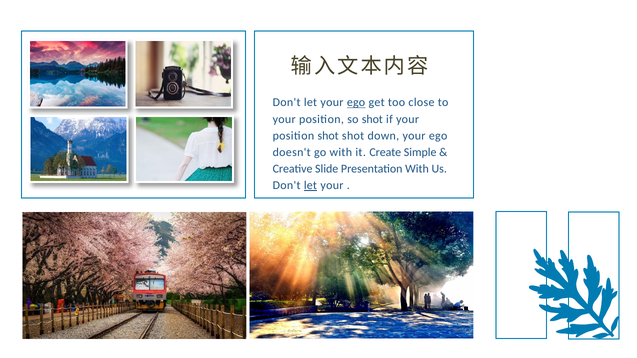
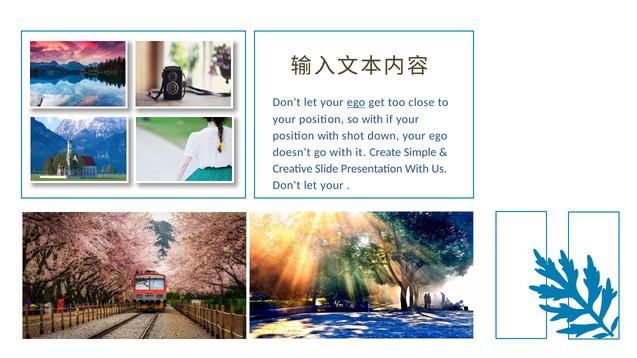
so shot: shot -> with
position shot: shot -> with
let at (310, 186) underline: present -> none
